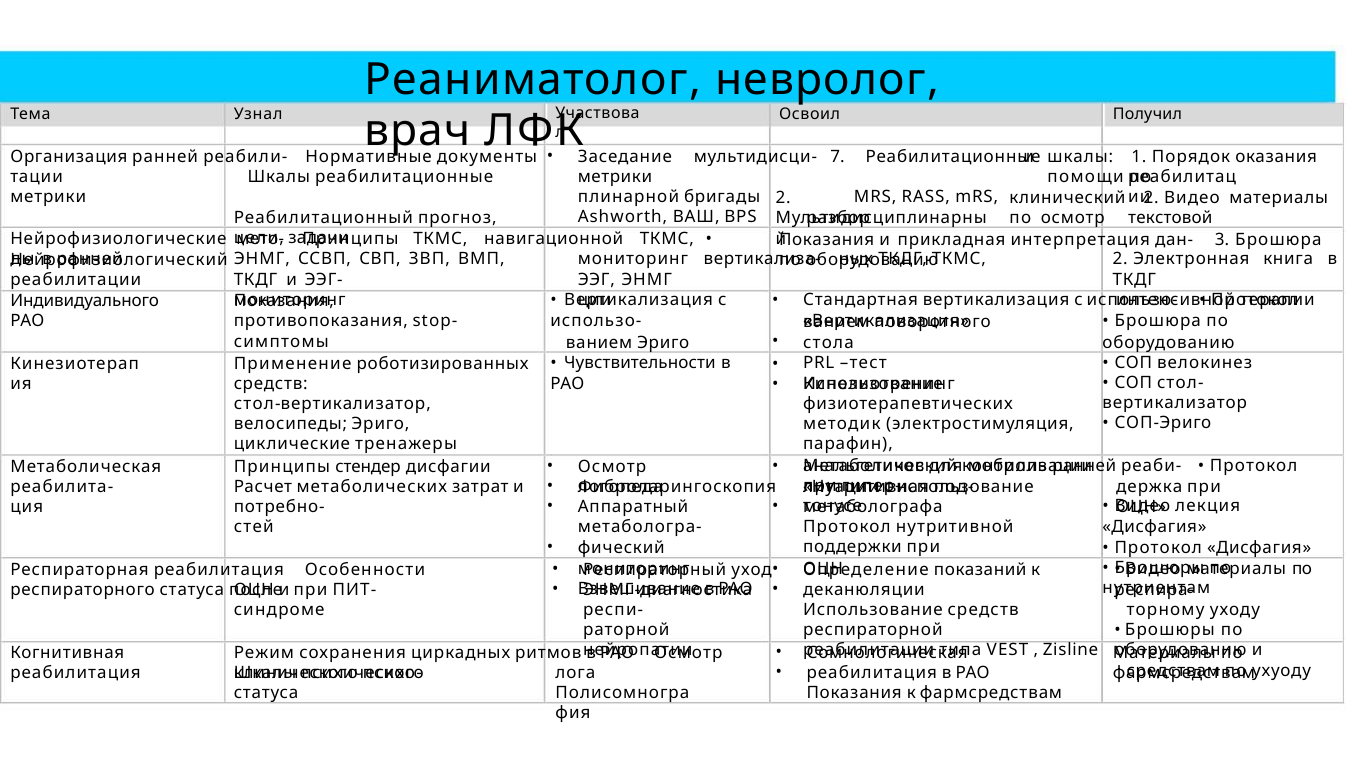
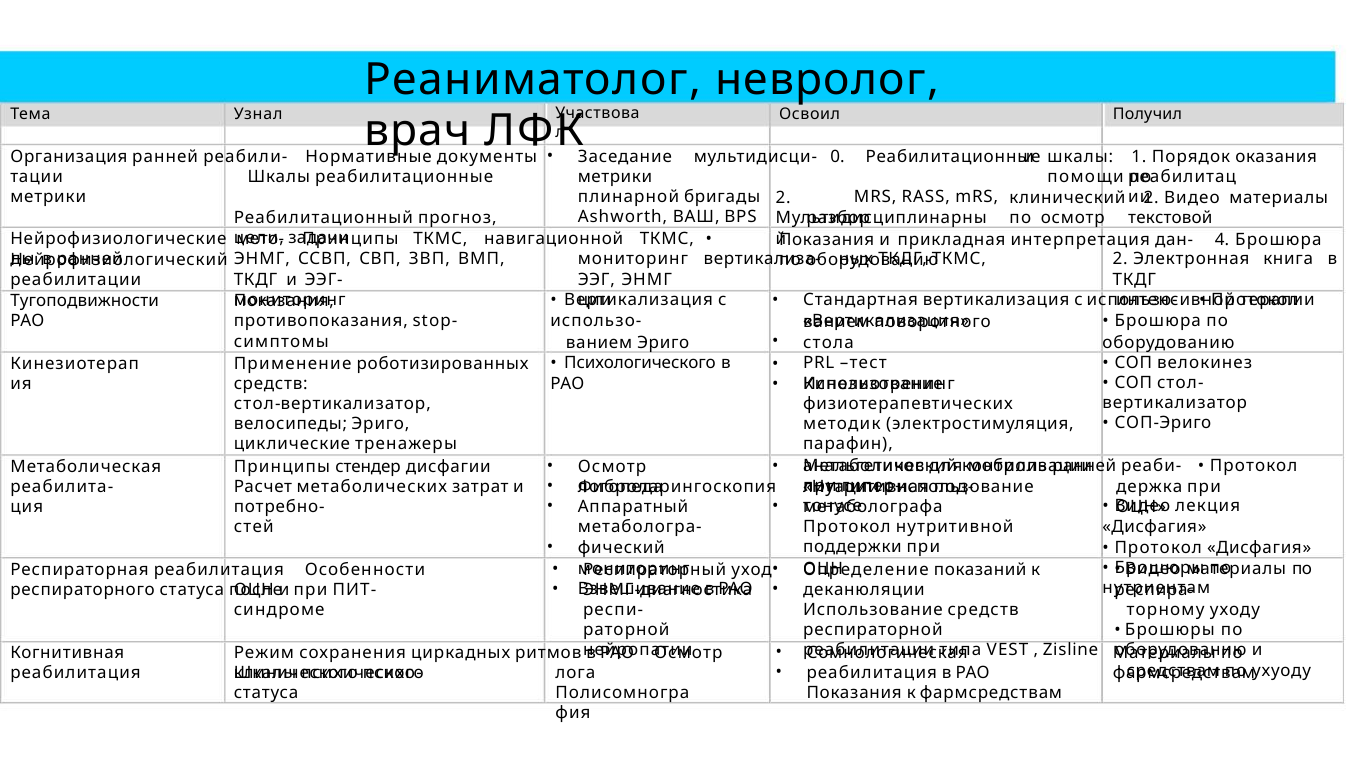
7: 7 -> 0
3: 3 -> 4
Индивидуального: Индивидуального -> Тугоподвижности
Чувствительности: Чувствительности -> Психологического
